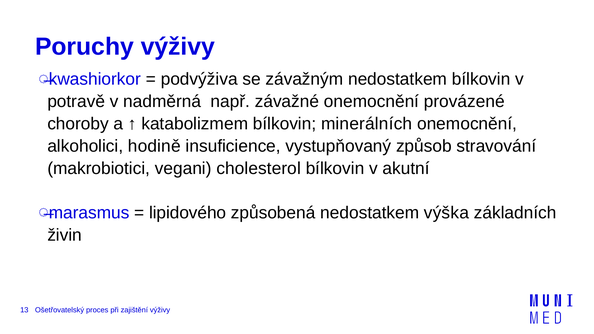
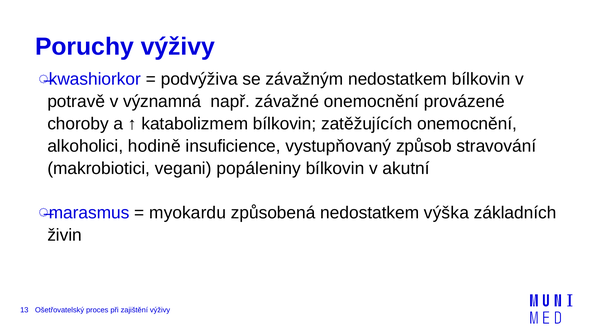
nadměrná: nadměrná -> významná
minerálních: minerálních -> zatěžujících
cholesterol: cholesterol -> popáleniny
lipidového: lipidového -> myokardu
